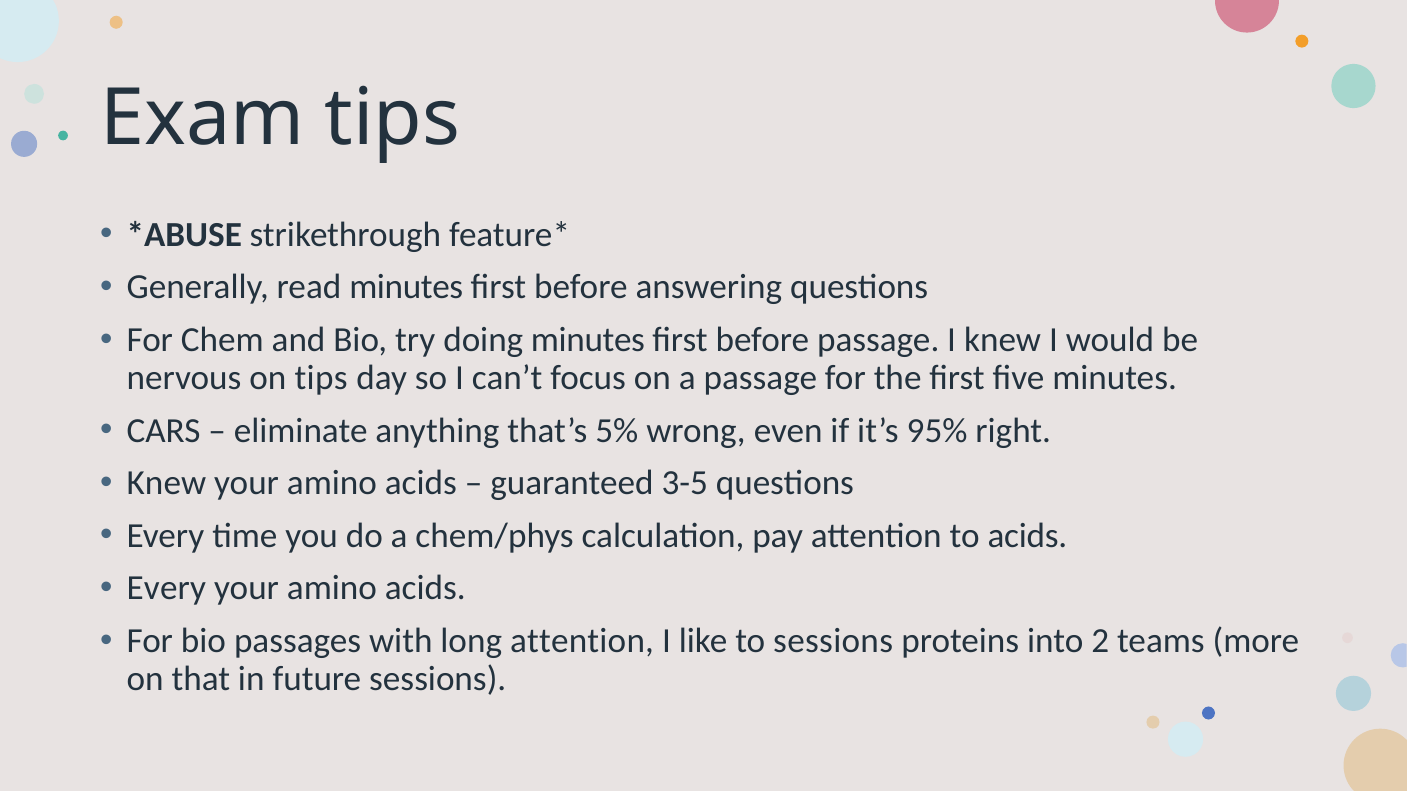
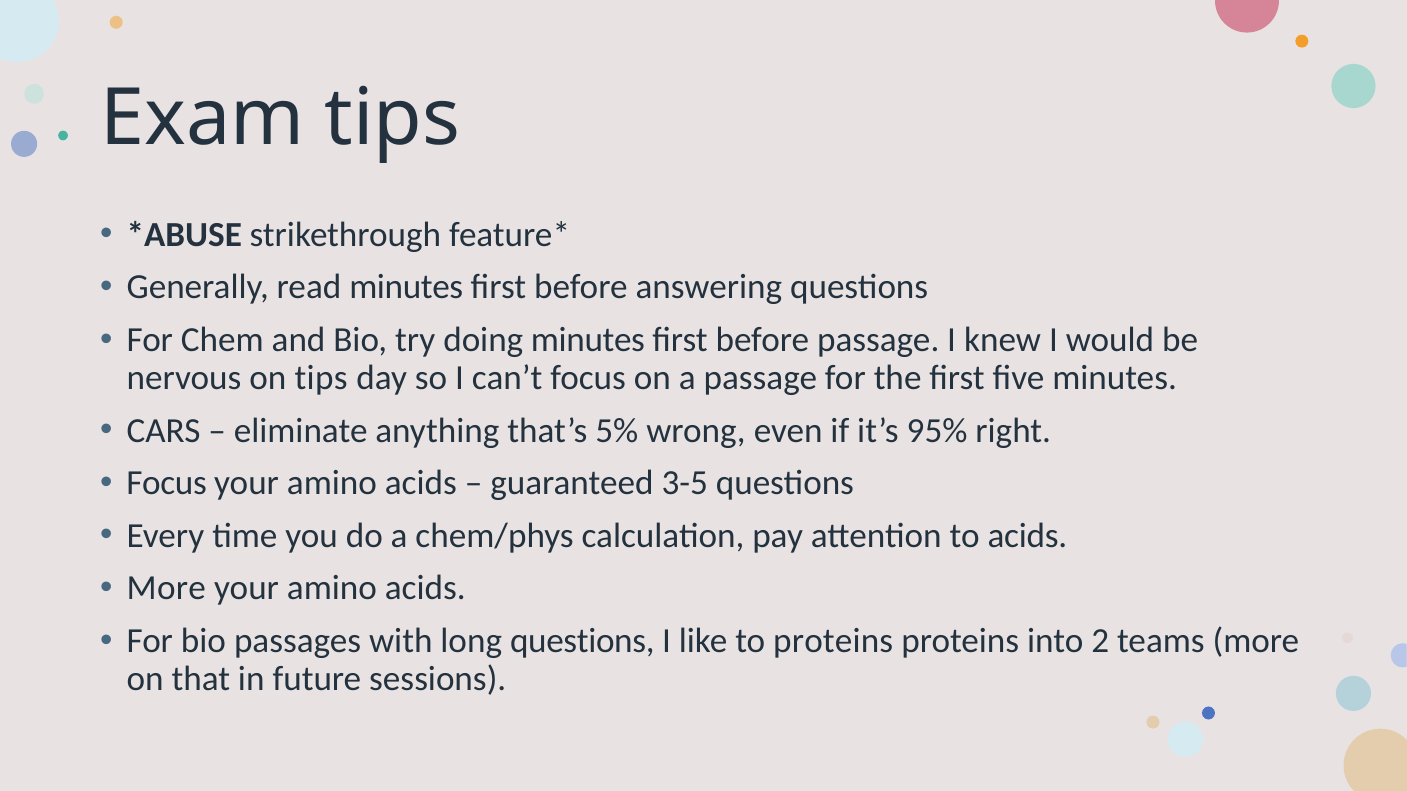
Knew at (166, 483): Knew -> Focus
Every at (166, 589): Every -> More
long attention: attention -> questions
to sessions: sessions -> proteins
